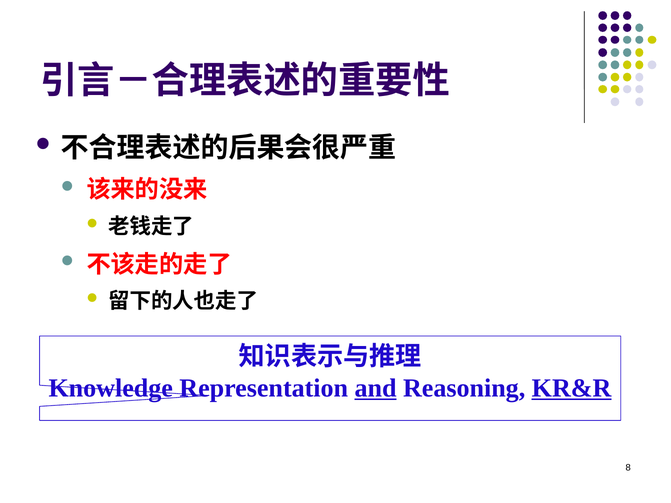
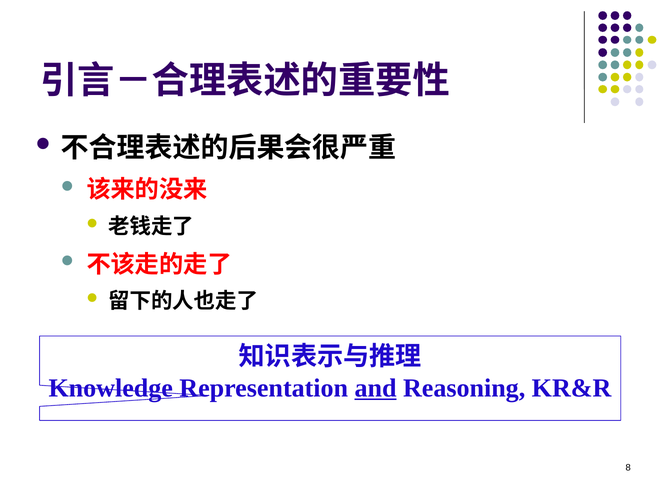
KR&R underline: present -> none
